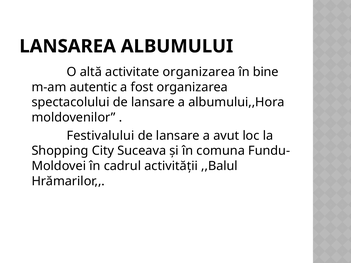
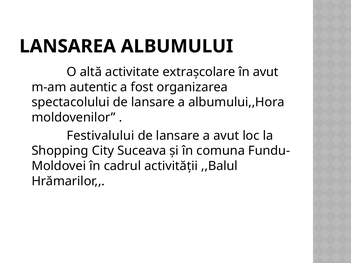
activitate organizarea: organizarea -> extraşcolare
în bine: bine -> avut
